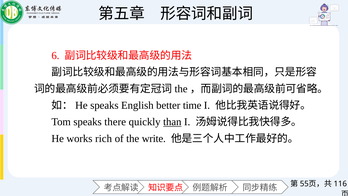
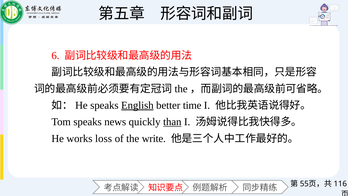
English underline: none -> present
there: there -> news
rich: rich -> loss
